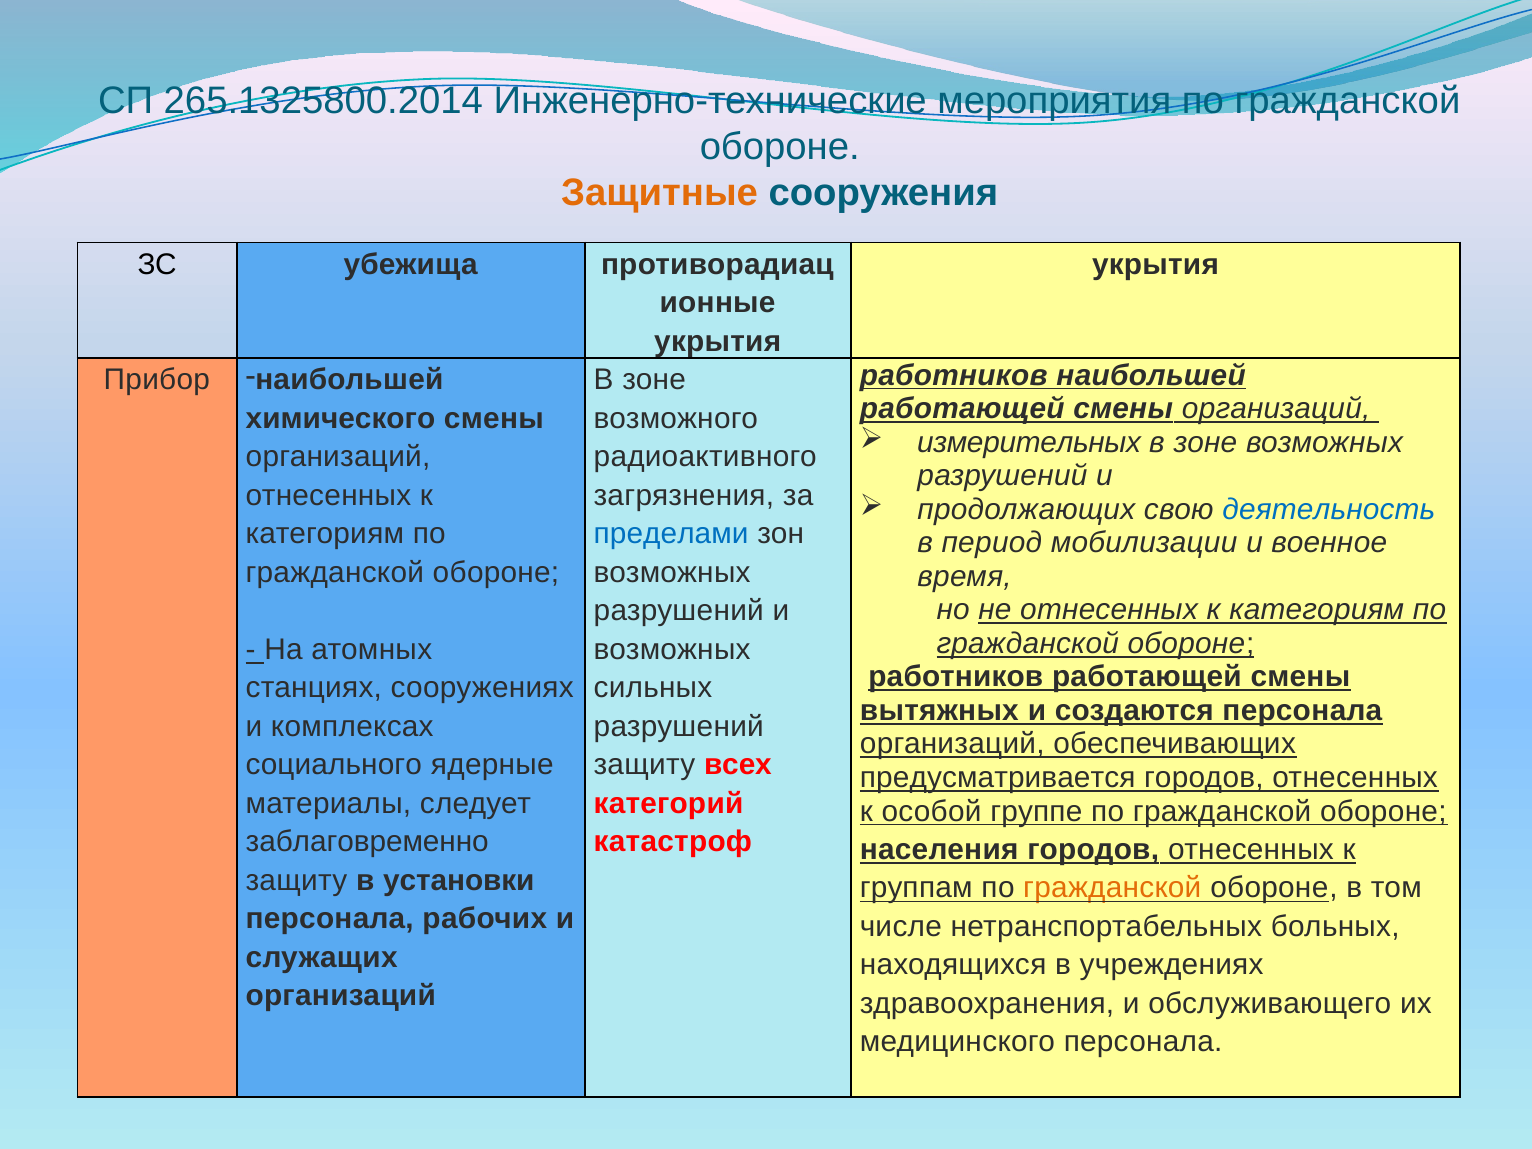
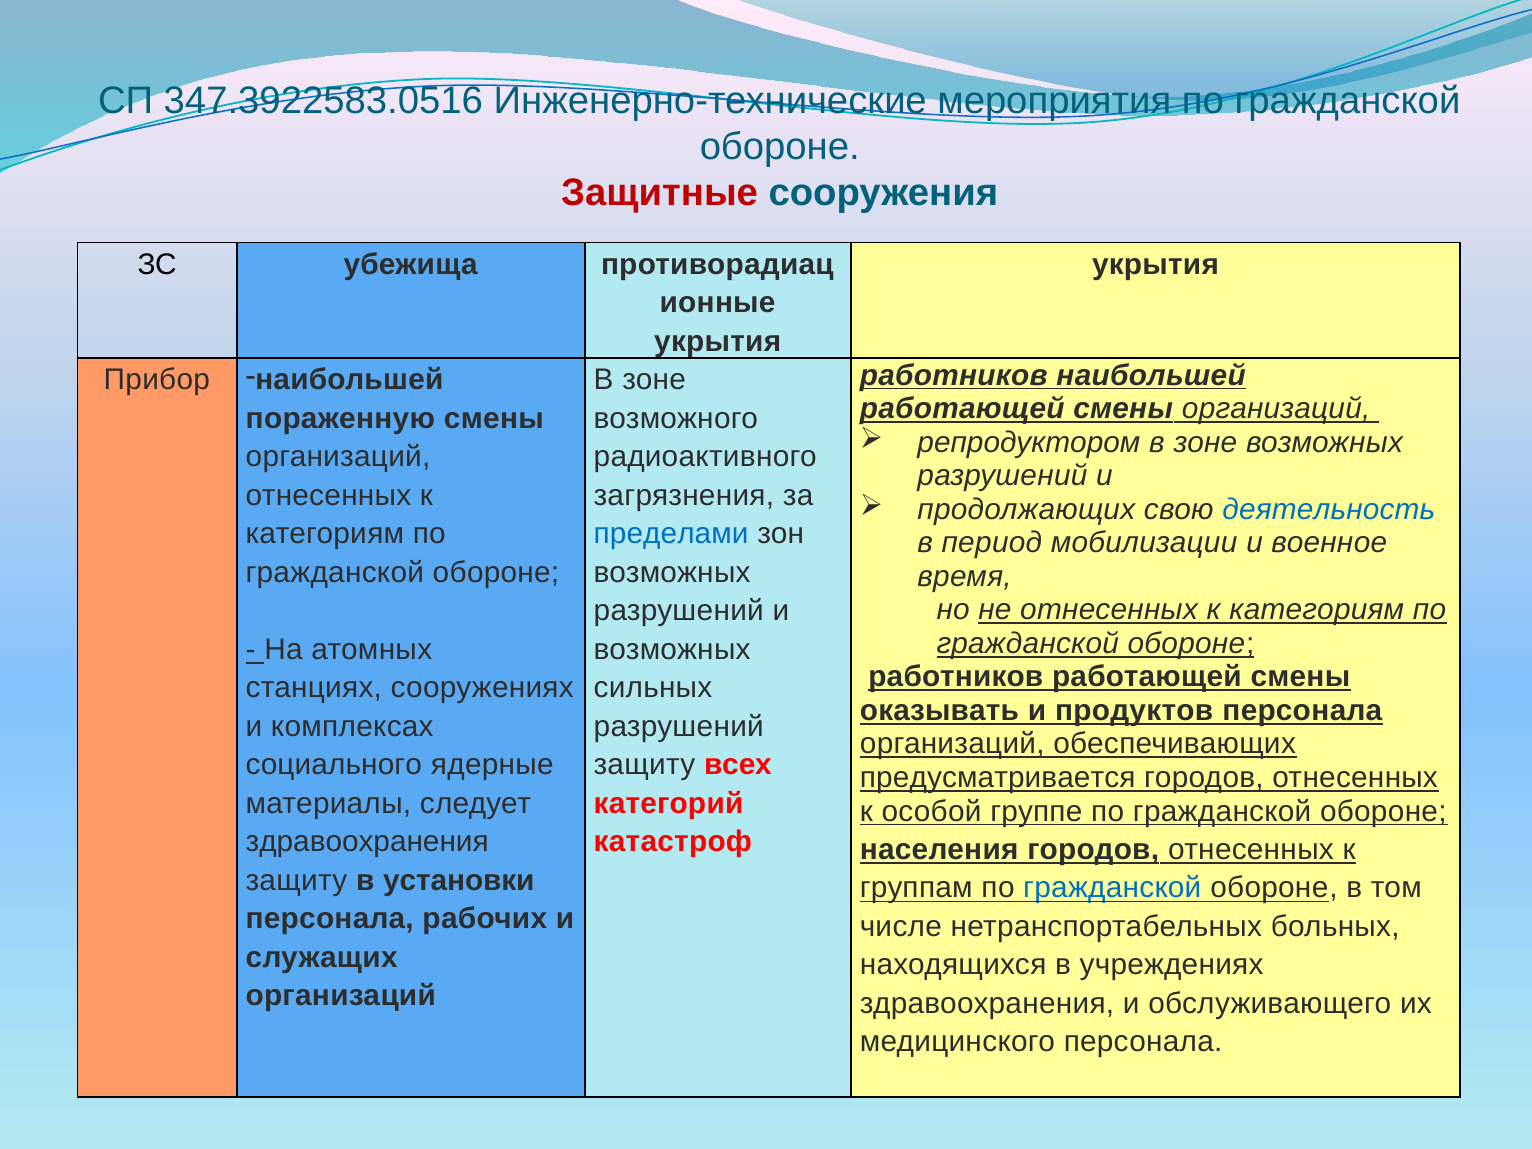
265.1325800.2014: 265.1325800.2014 -> 347.3922583.0516
Защитные colour: orange -> red
химического: химического -> пораженную
измерительных: измерительных -> репродуктором
вытяжных: вытяжных -> оказывать
создаются: создаются -> продуктов
заблаговременно at (367, 842): заблаговременно -> здравоохранения
гражданской at (1112, 888) colour: orange -> blue
